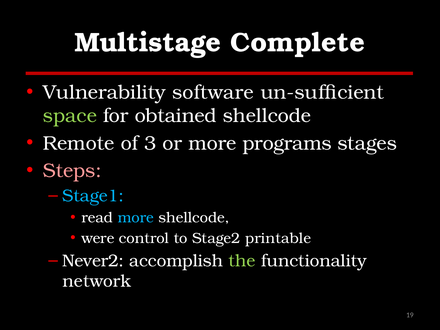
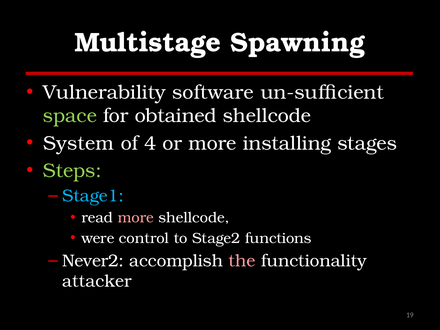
Complete: Complete -> Spawning
Remote: Remote -> System
3: 3 -> 4
programs: programs -> installing
Steps colour: pink -> light green
more at (136, 218) colour: light blue -> pink
printable: printable -> functions
the colour: light green -> pink
network: network -> attacker
